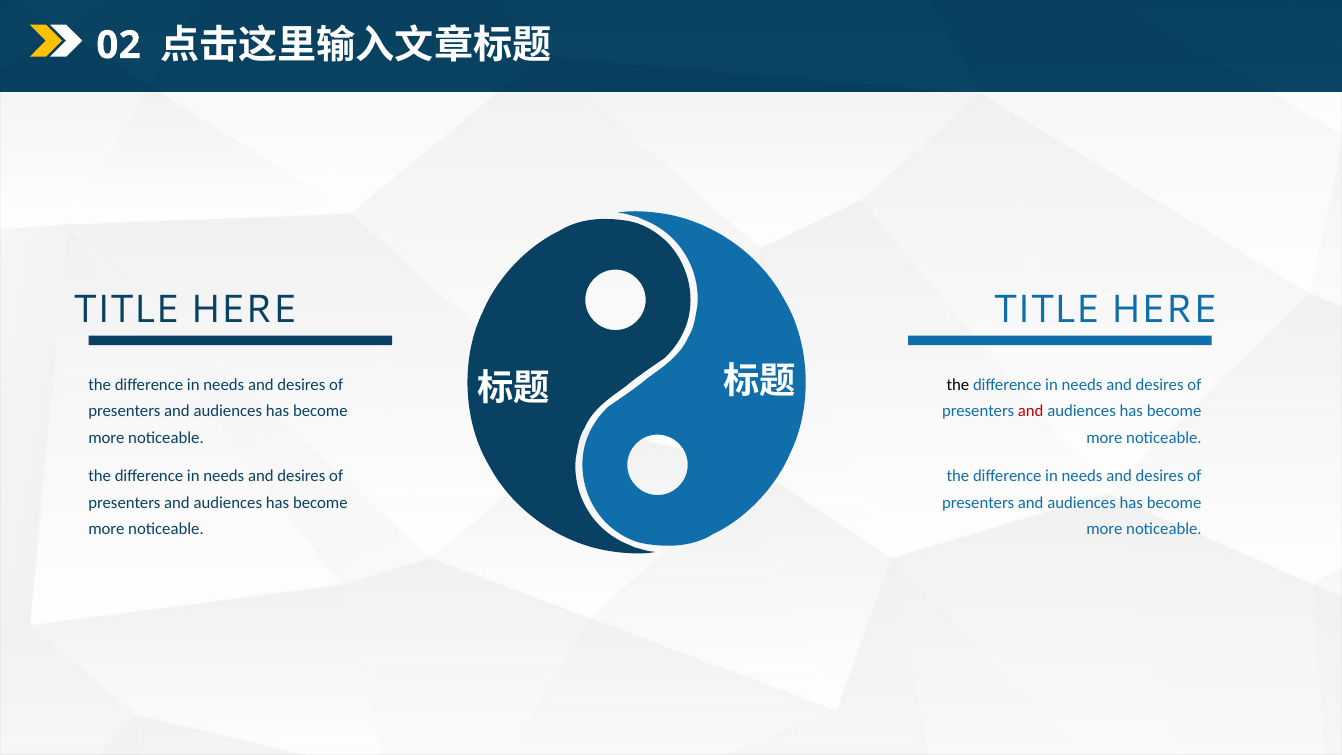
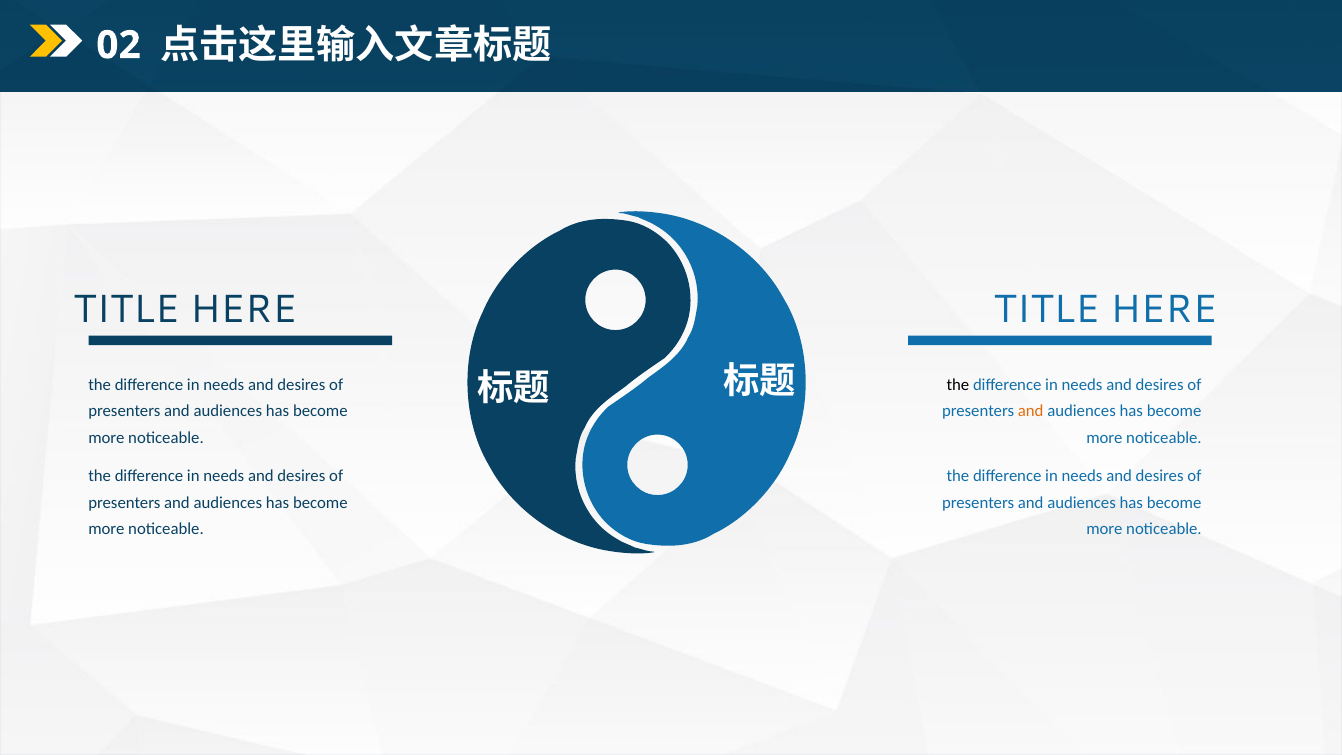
and at (1031, 411) colour: red -> orange
